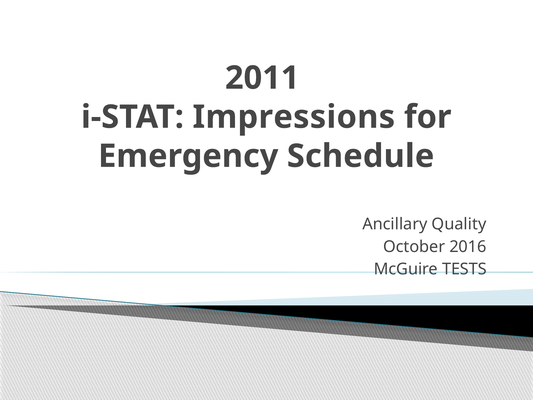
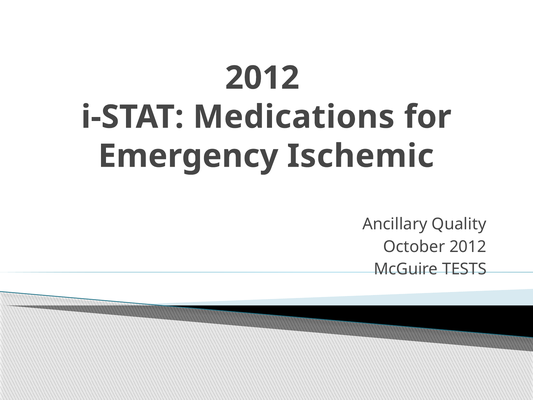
2011 at (262, 78): 2011 -> 2012
Impressions: Impressions -> Medications
Schedule: Schedule -> Ischemic
October 2016: 2016 -> 2012
